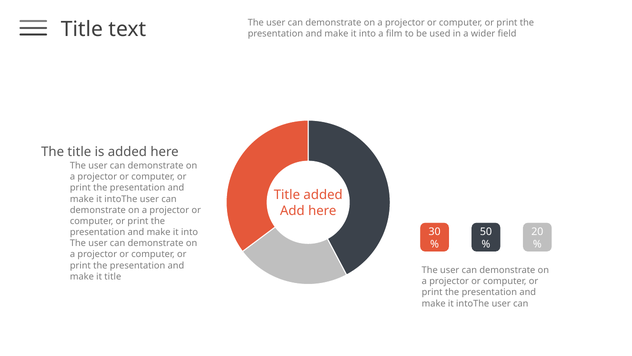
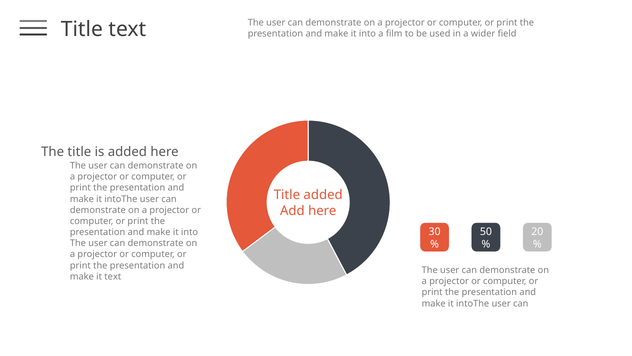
it title: title -> text
